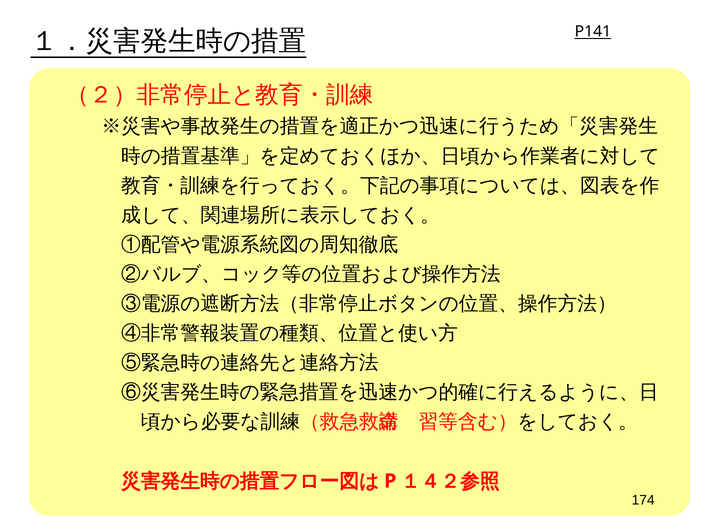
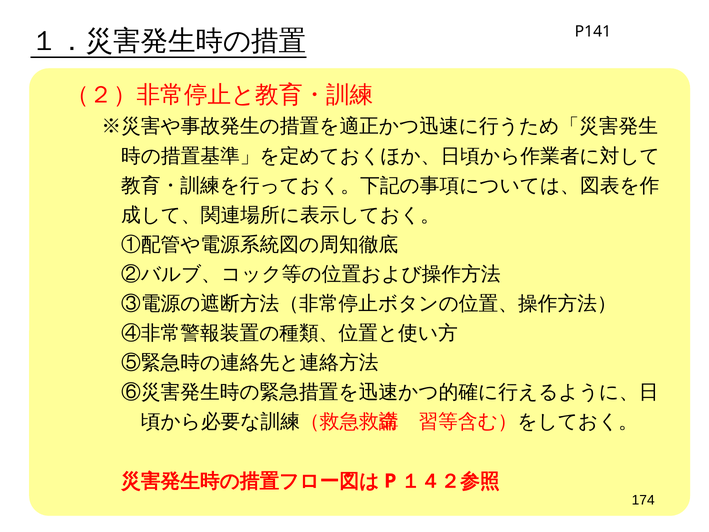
P141 underline: present -> none
